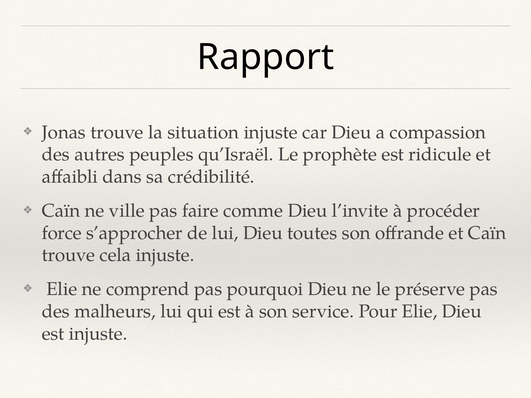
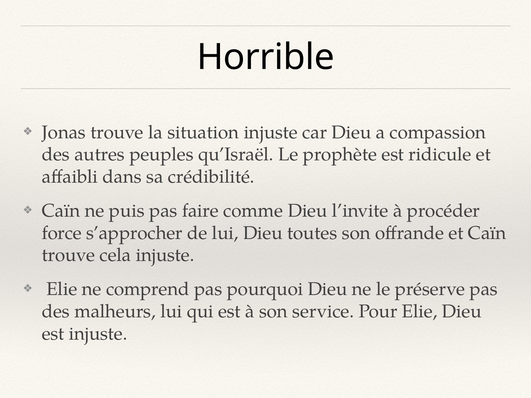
Rapport: Rapport -> Horrible
ville: ville -> puis
